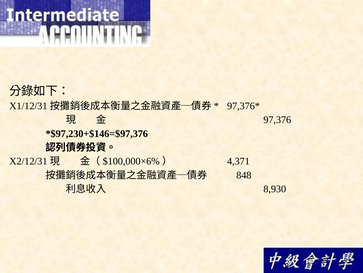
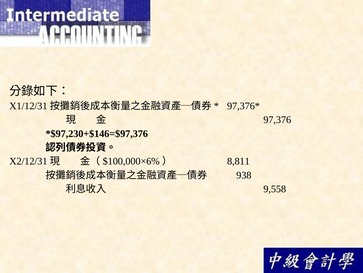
4,371: 4,371 -> 8,811
848: 848 -> 938
8,930: 8,930 -> 9,558
